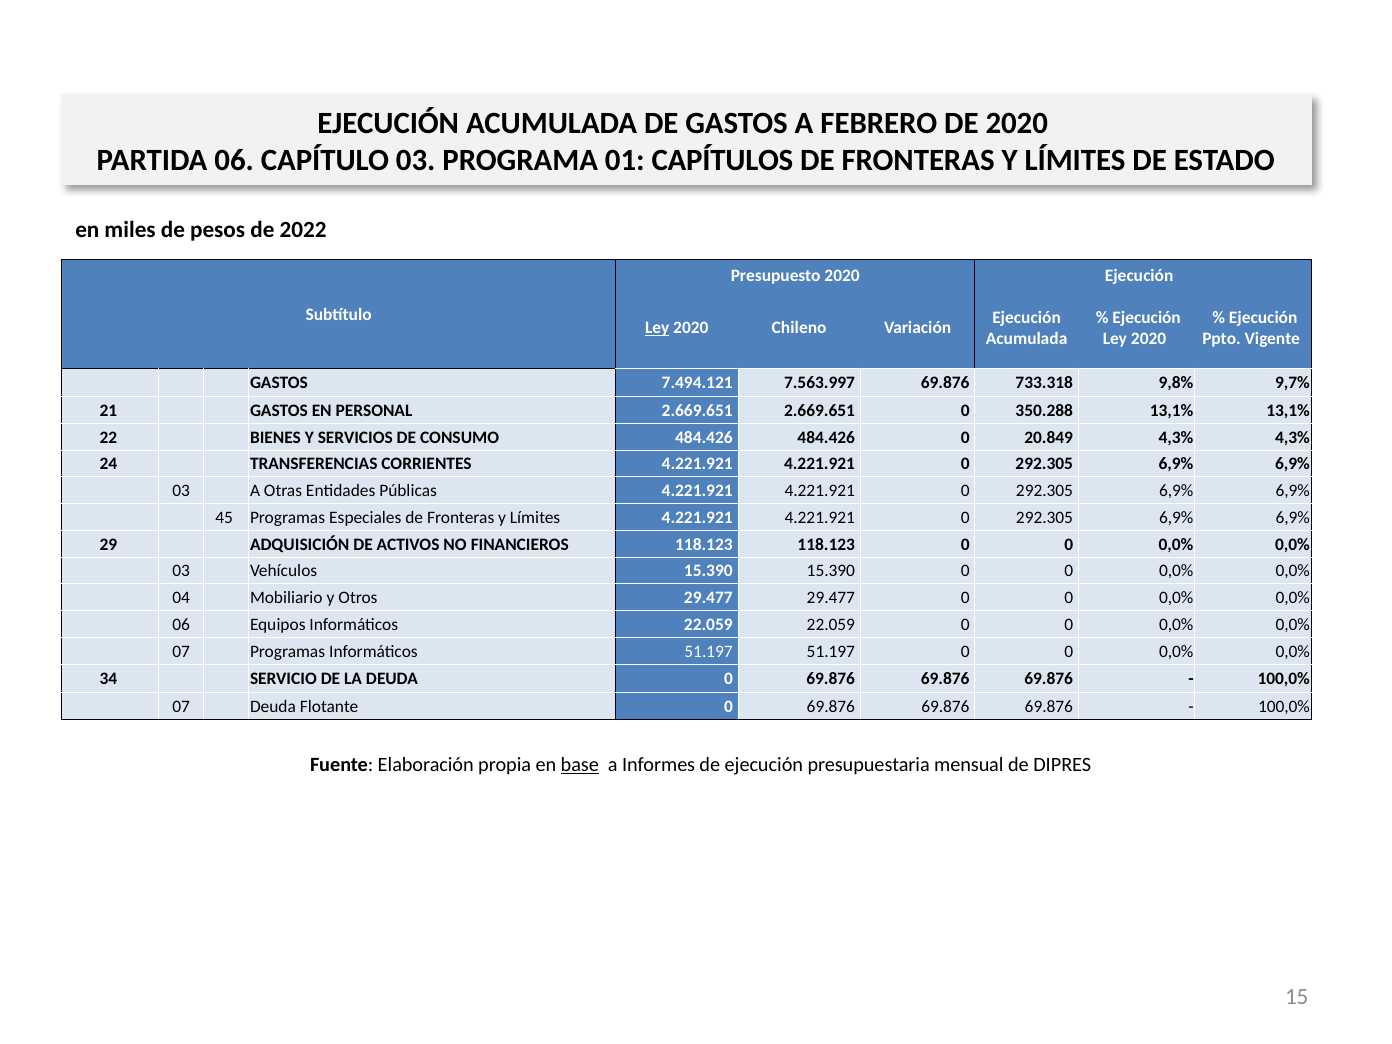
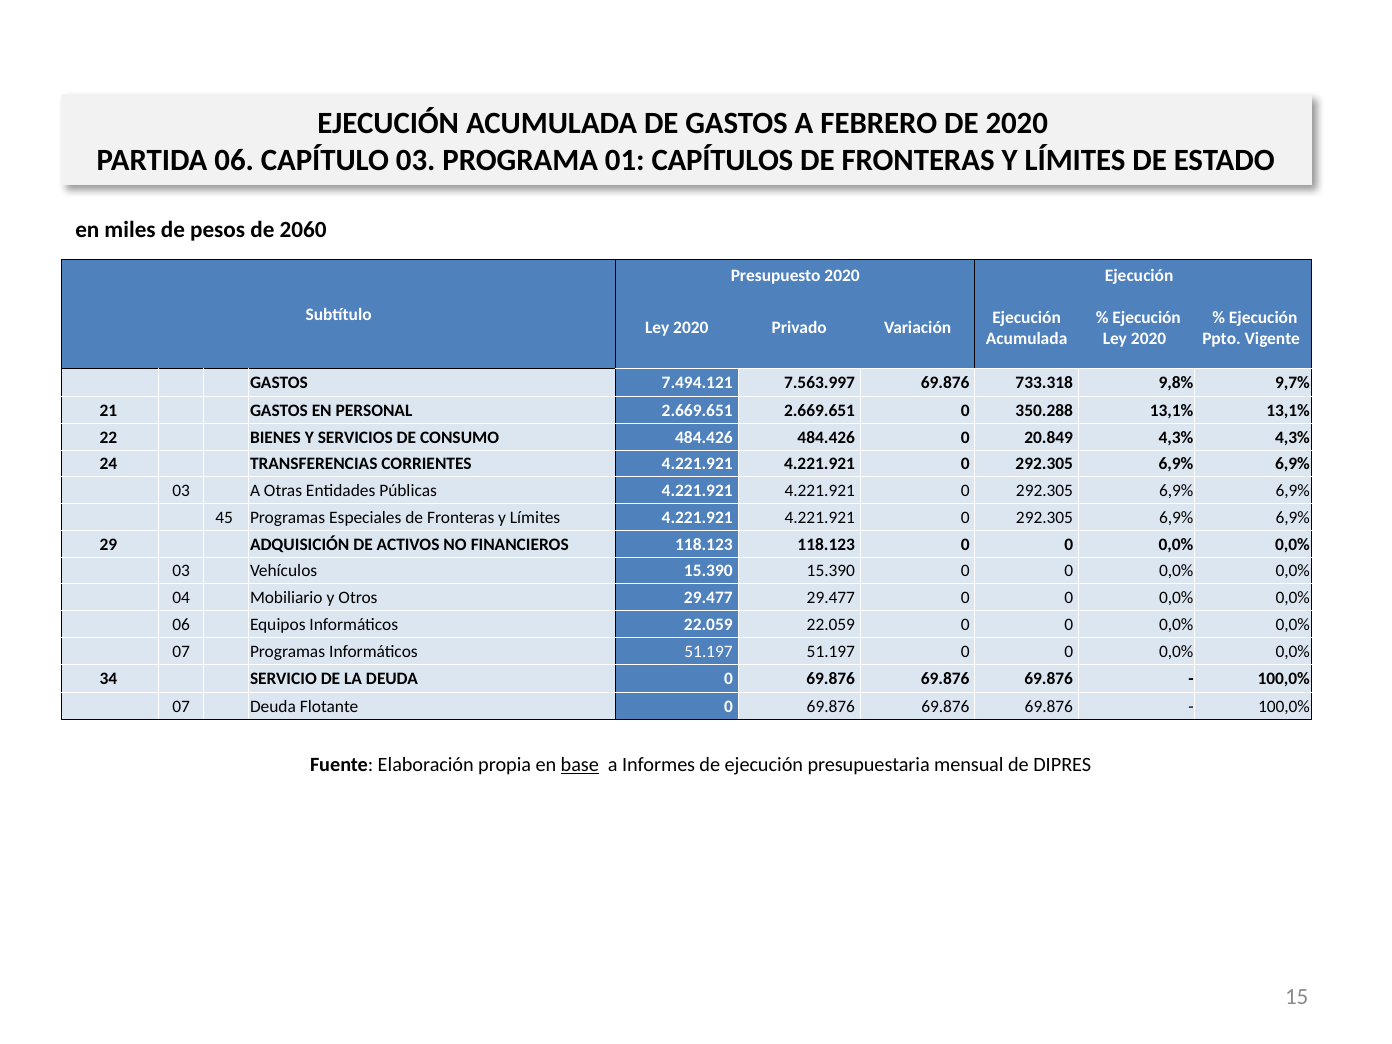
2022: 2022 -> 2060
Ley at (657, 328) underline: present -> none
Chileno: Chileno -> Privado
